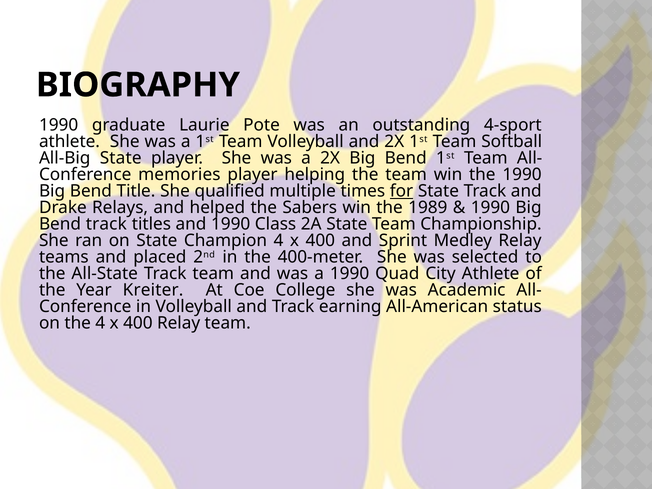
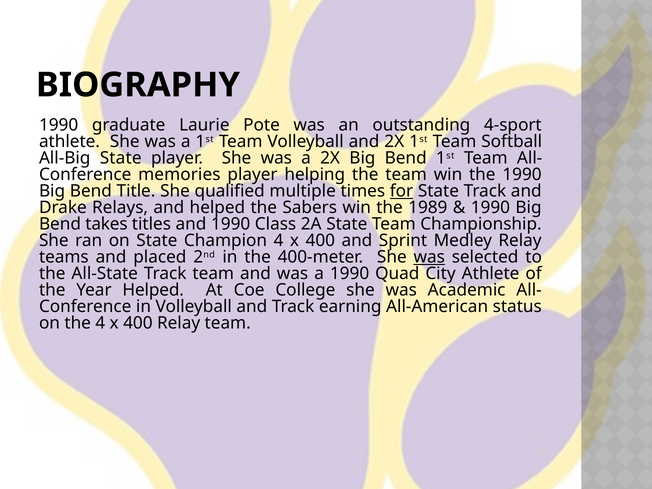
Bend track: track -> takes
was at (429, 257) underline: none -> present
Year Kreiter: Kreiter -> Helped
